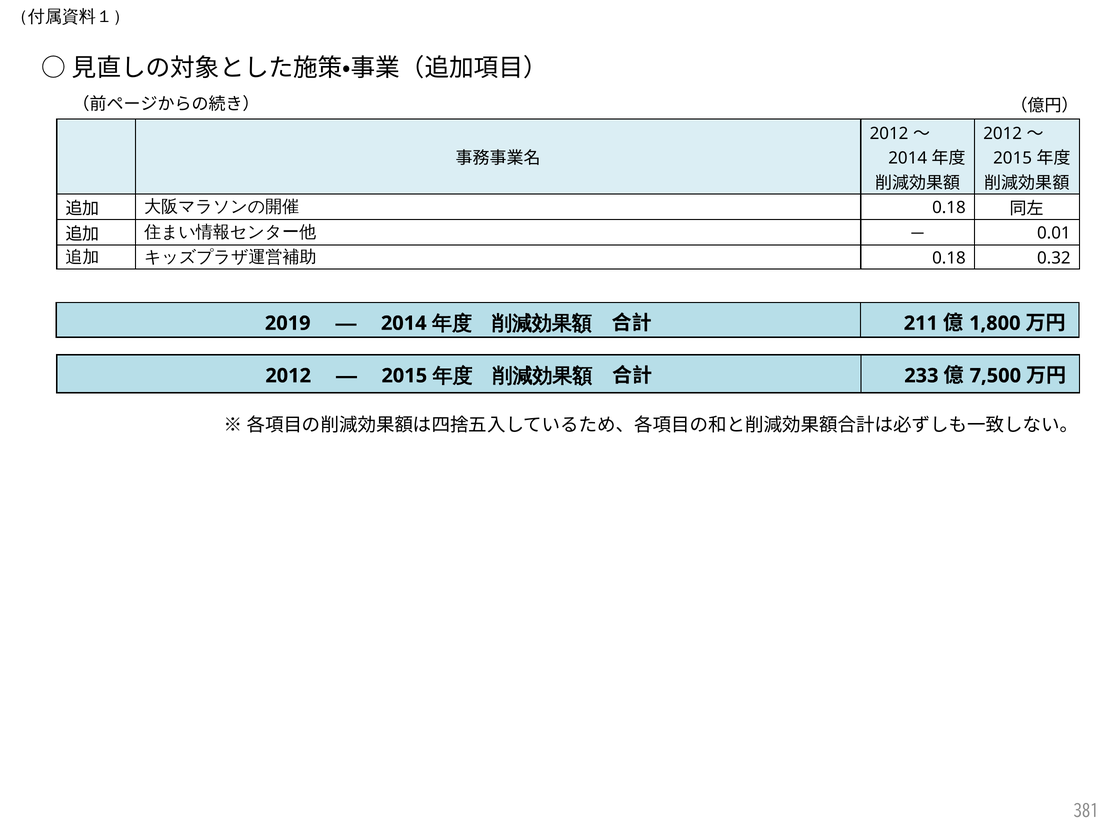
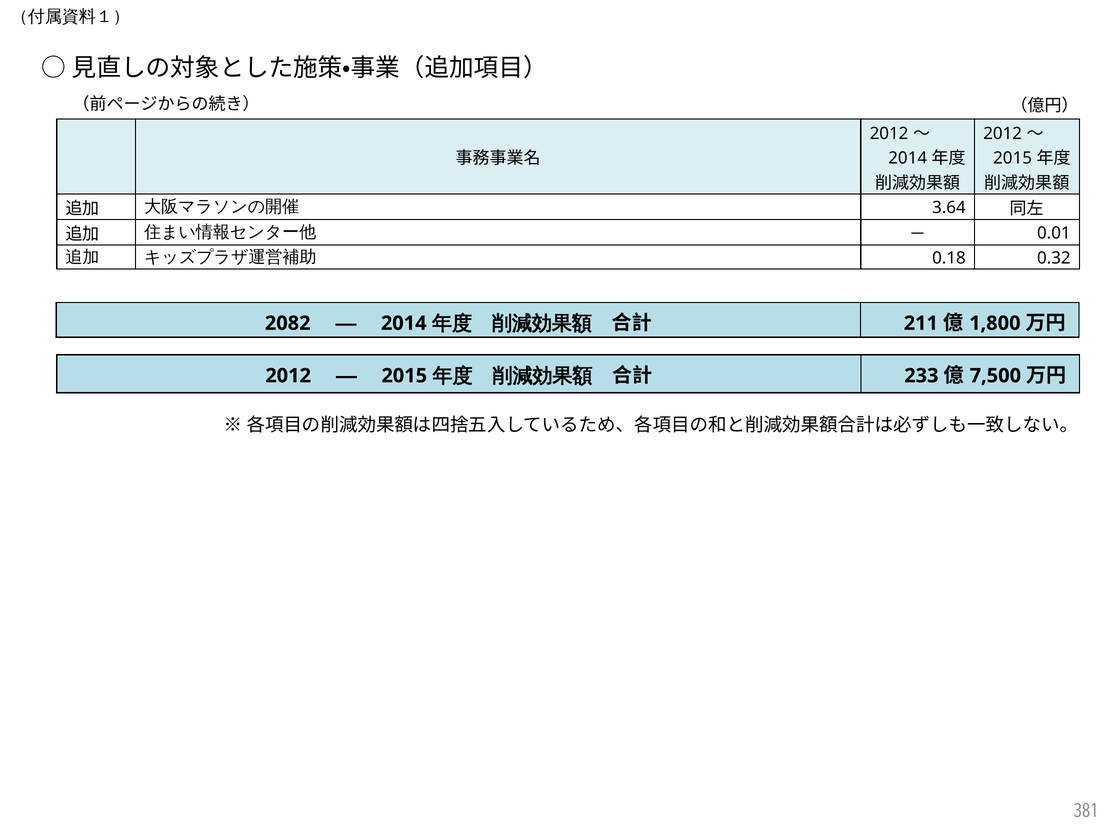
0.18 at (949, 208): 0.18 -> 3.64
2019: 2019 -> 2082
